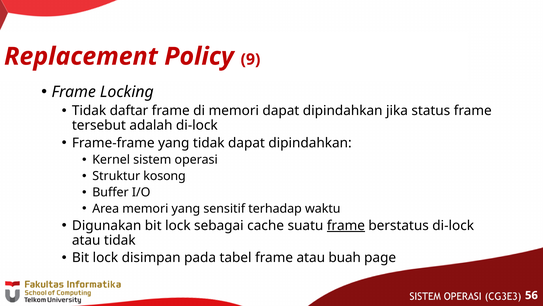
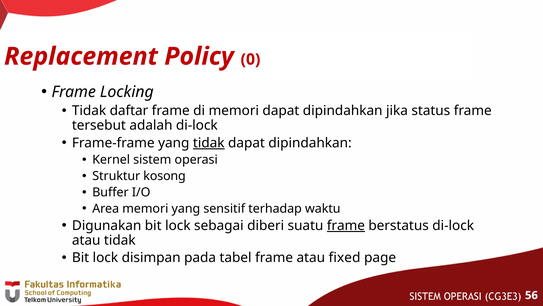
9: 9 -> 0
tidak at (209, 143) underline: none -> present
cache: cache -> diberi
buah: buah -> fixed
